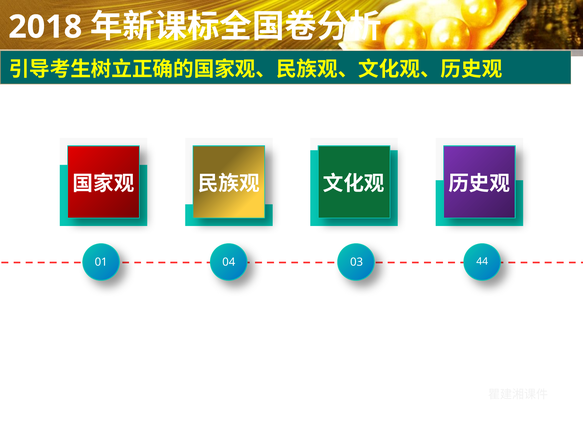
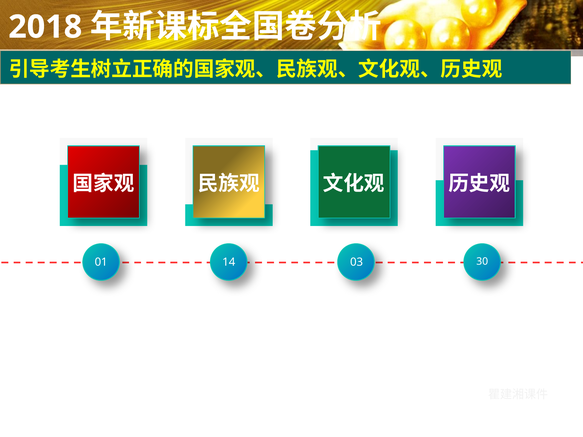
04: 04 -> 14
44: 44 -> 30
